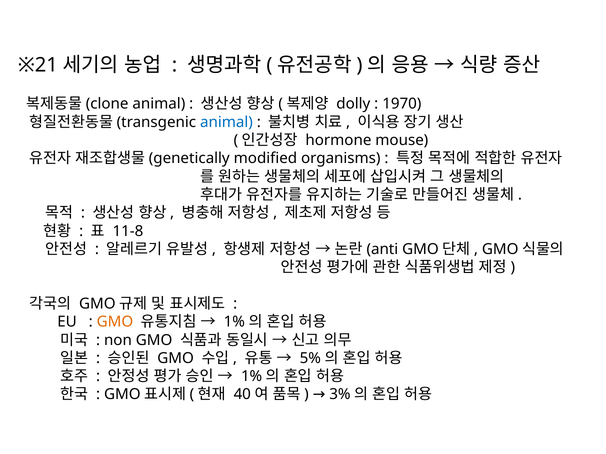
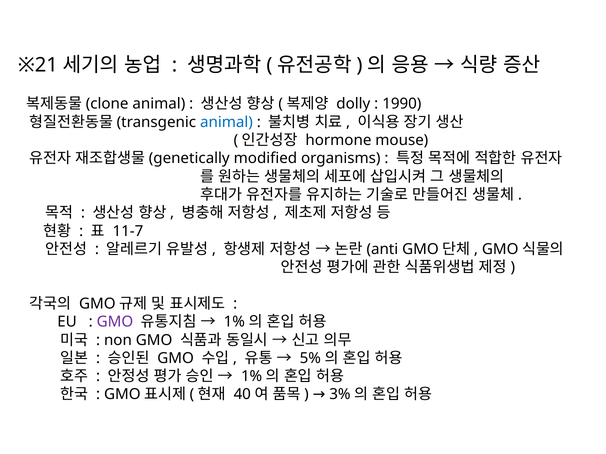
1970: 1970 -> 1990
11-8: 11-8 -> 11-7
GMO at (115, 322) colour: orange -> purple
